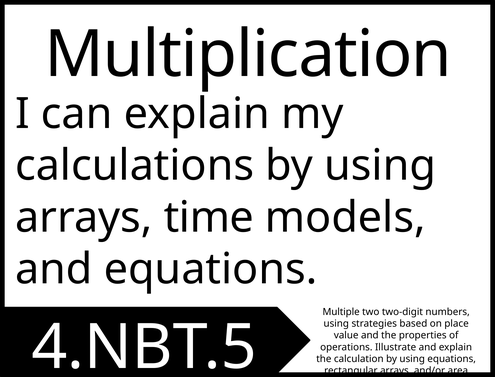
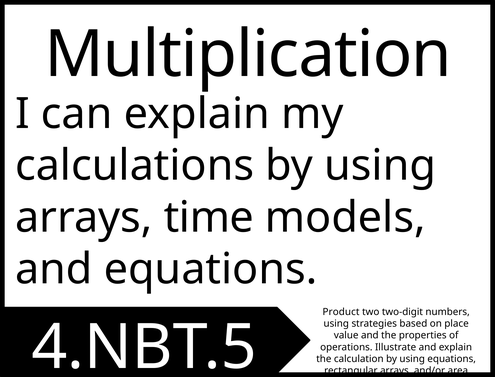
Multiple: Multiple -> Product
